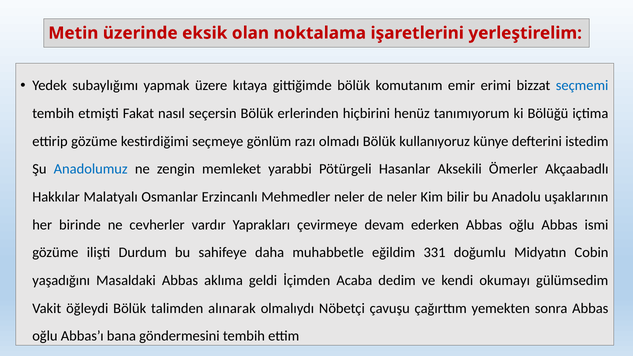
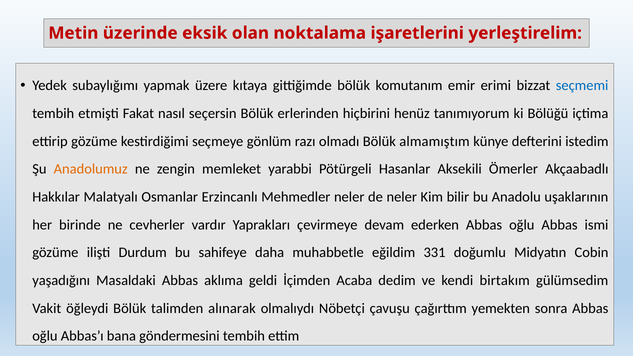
kullanıyoruz: kullanıyoruz -> almamıştım
Anadolumuz colour: blue -> orange
okumayı: okumayı -> birtakım
